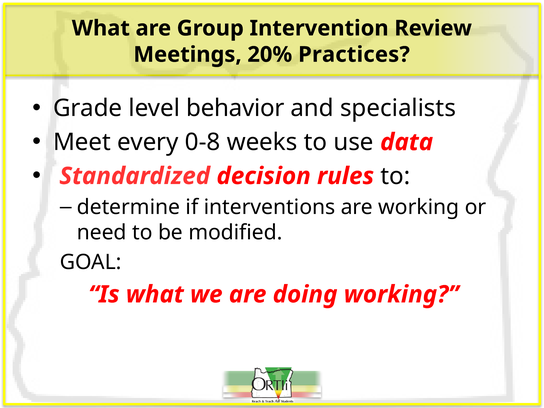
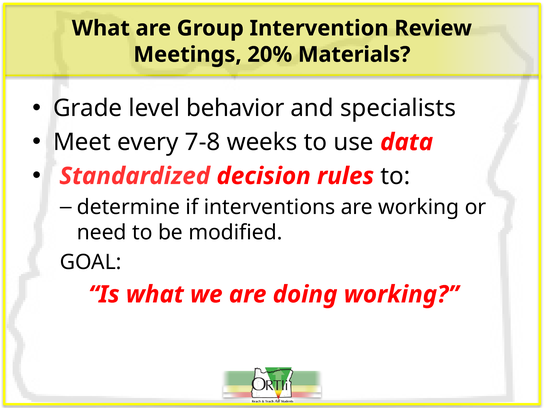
Practices: Practices -> Materials
0-8: 0-8 -> 7-8
